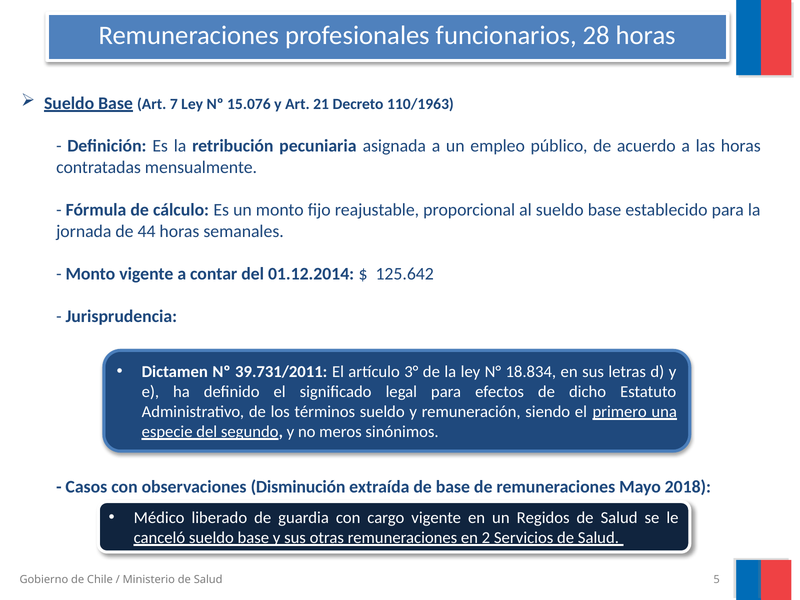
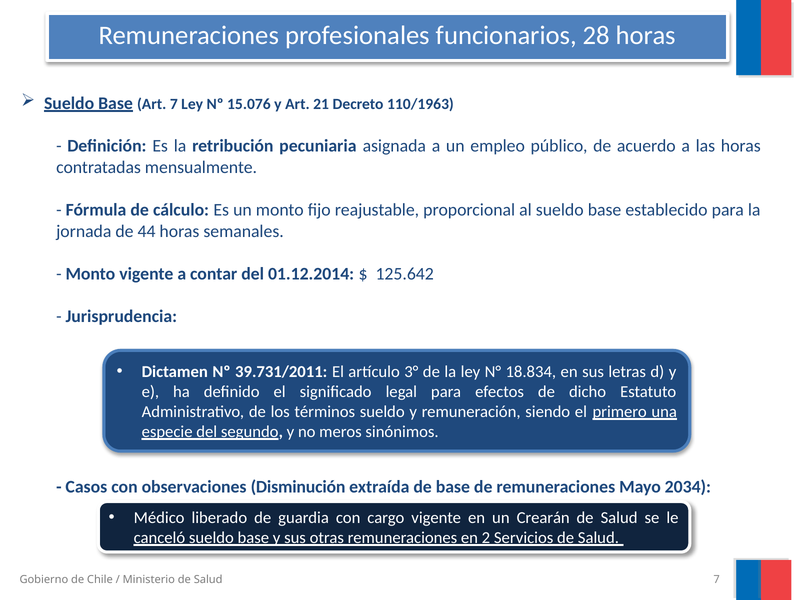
2018: 2018 -> 2034
Regidos: Regidos -> Crearán
Salud 5: 5 -> 7
